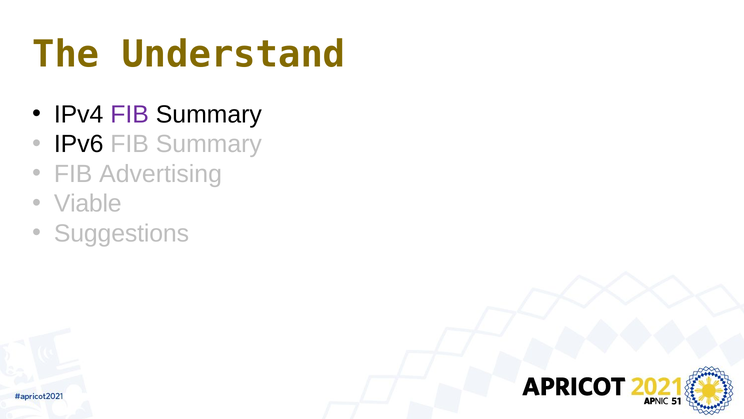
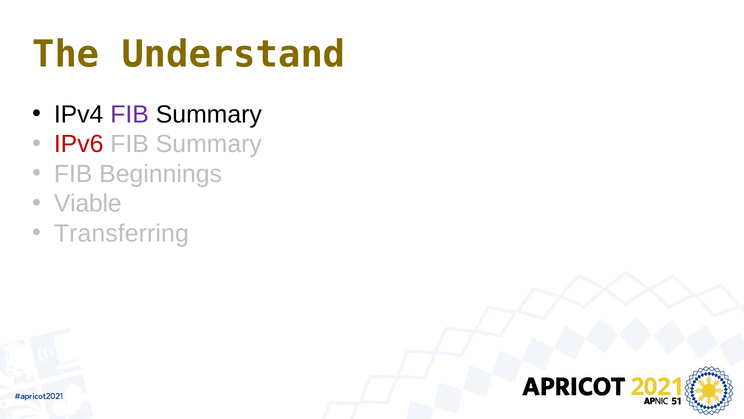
IPv6 colour: black -> red
Advertising: Advertising -> Beginnings
Suggestions: Suggestions -> Transferring
